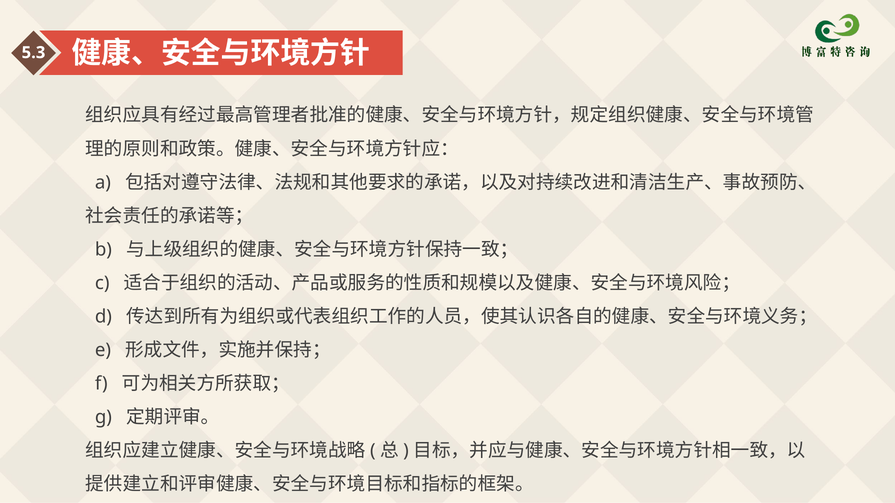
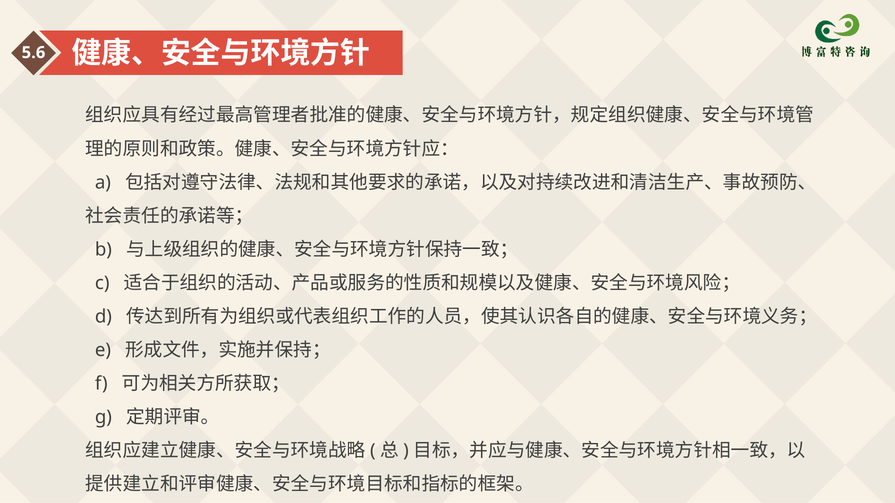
5.3: 5.3 -> 5.6
